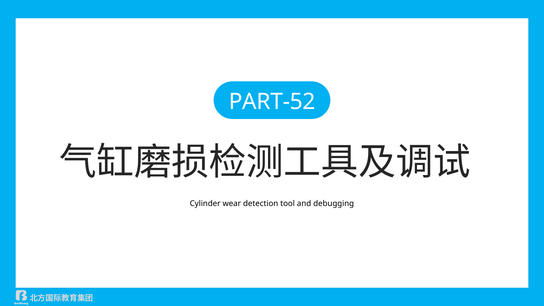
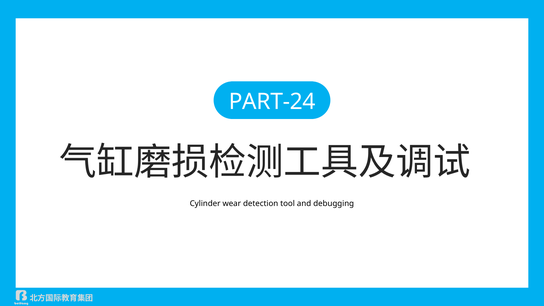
PART-52: PART-52 -> PART-24
